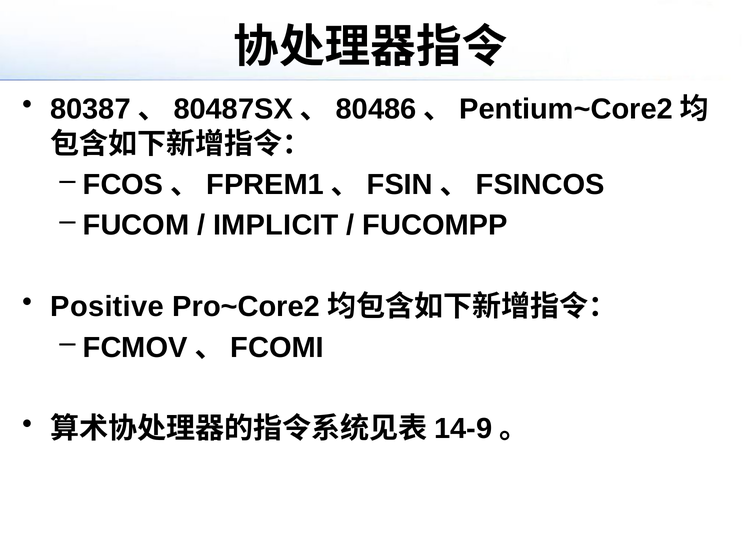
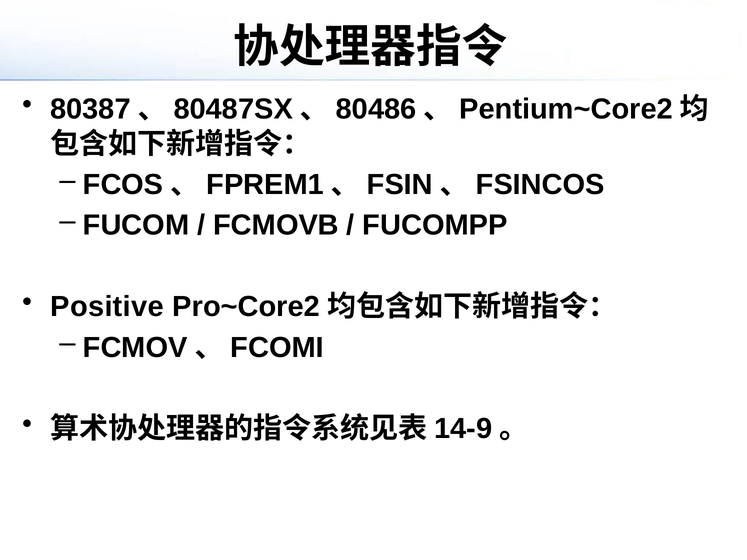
IMPLICIT: IMPLICIT -> FCMOVB
